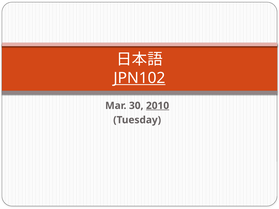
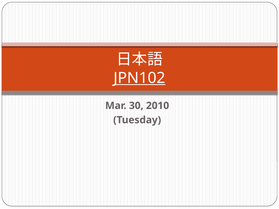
2010 underline: present -> none
